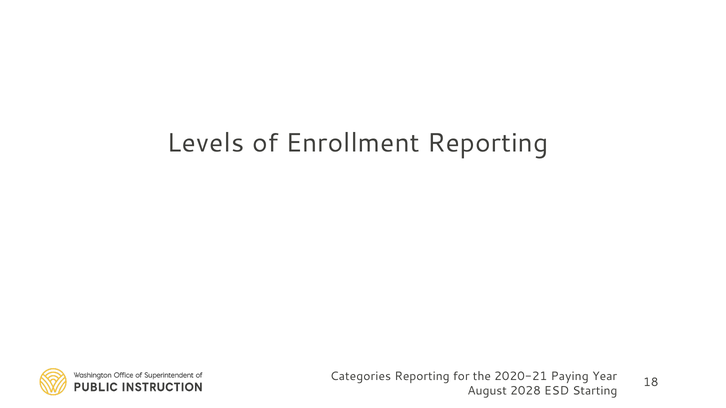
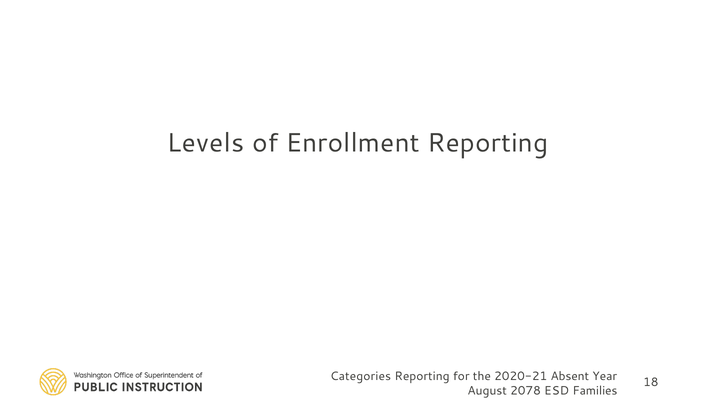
Paying: Paying -> Absent
2028: 2028 -> 2078
Starting: Starting -> Families
